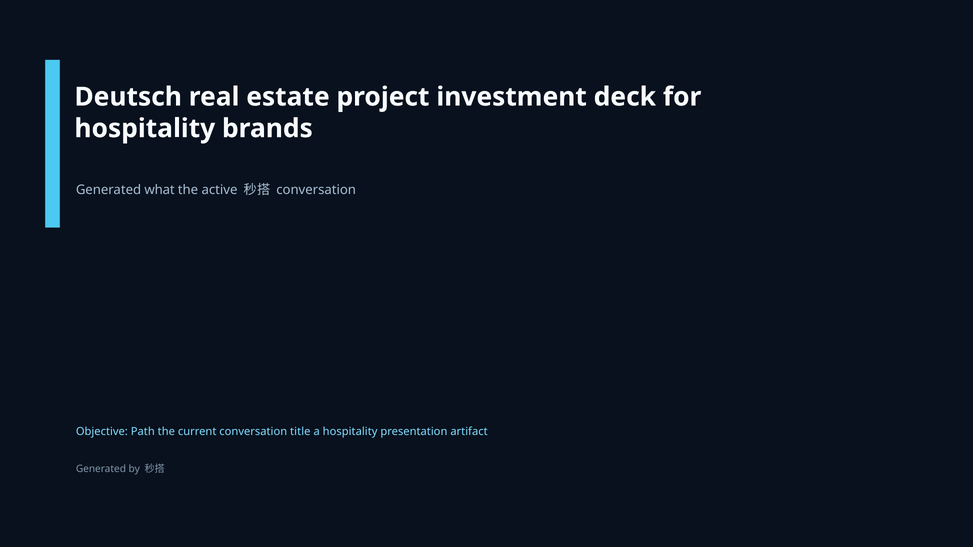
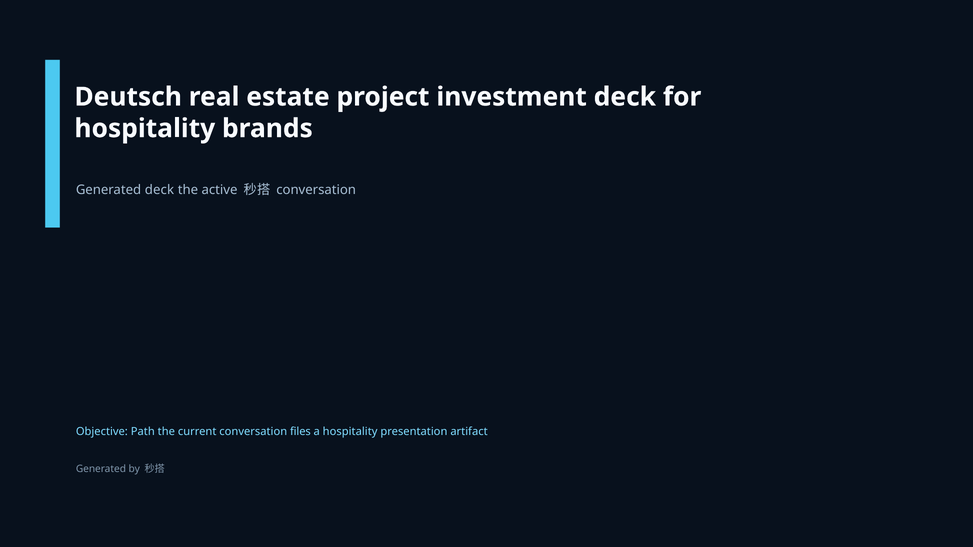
Generated what: what -> deck
title: title -> files
